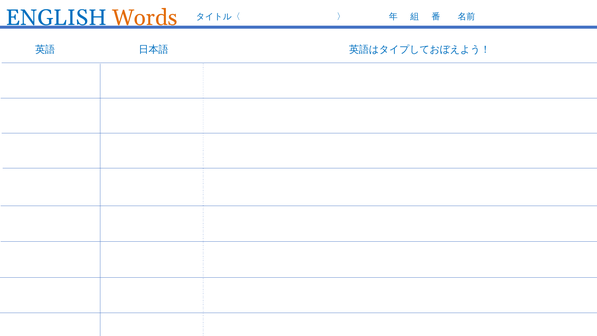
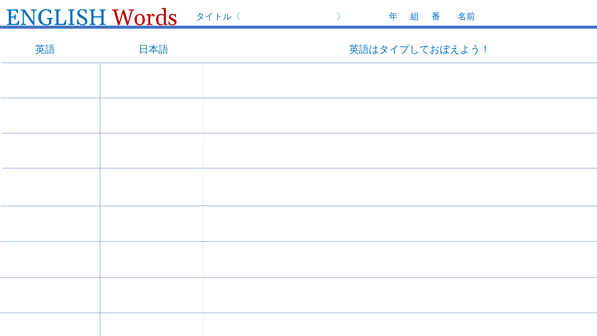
Words colour: orange -> red
